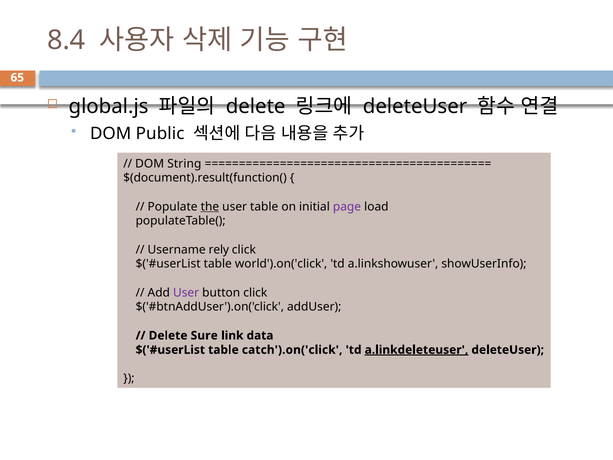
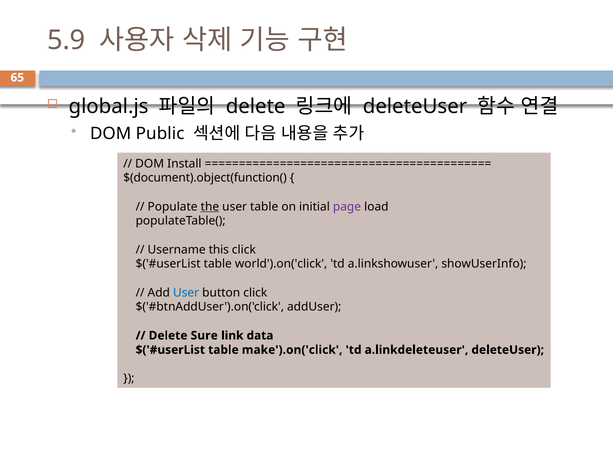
8.4: 8.4 -> 5.9
String: String -> Install
$(document).result(function(: $(document).result(function( -> $(document).object(function(
rely: rely -> this
User at (186, 292) colour: purple -> blue
catch').on('click: catch').on('click -> make').on('click
a.linkdeleteuser underline: present -> none
